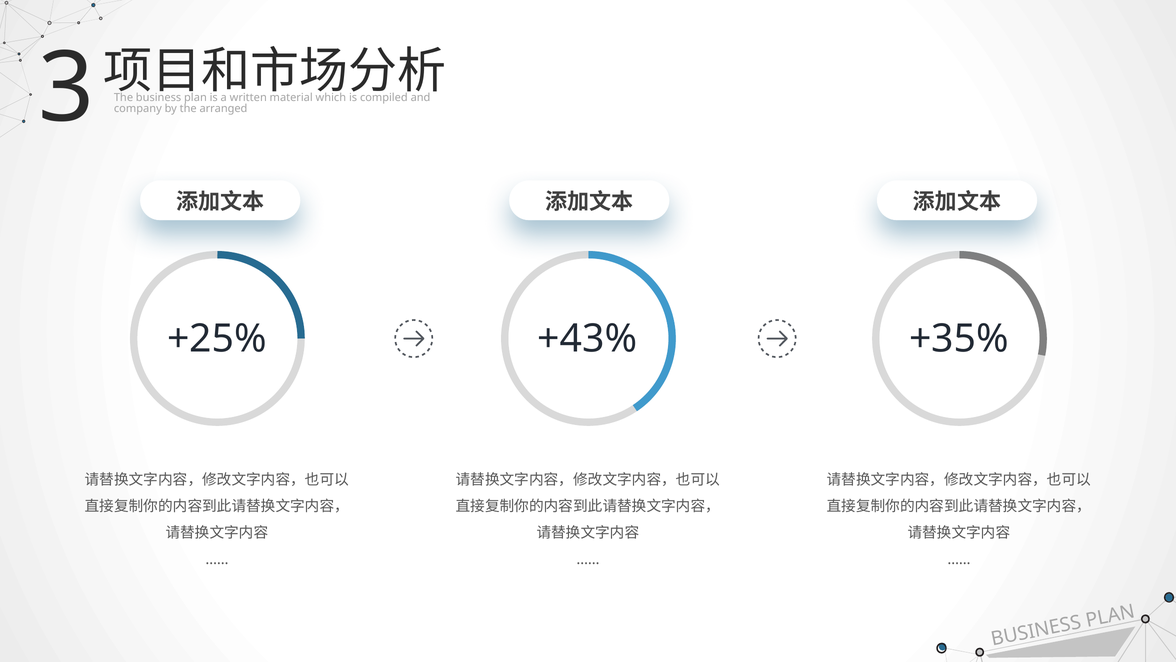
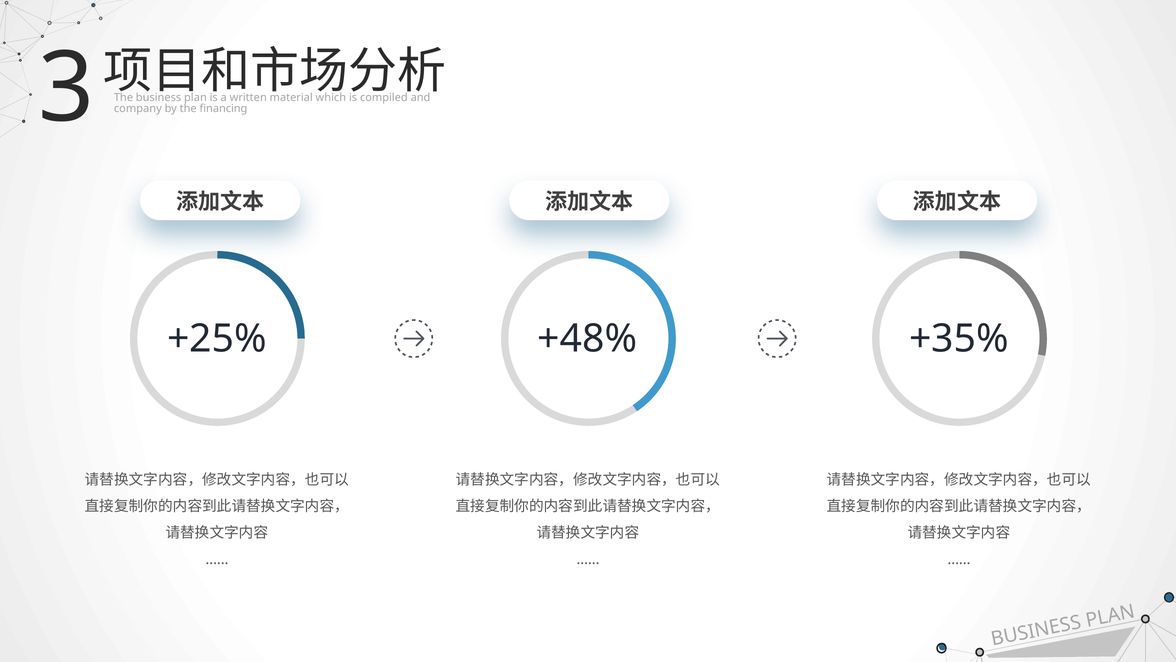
arranged: arranged -> financing
+43%: +43% -> +48%
